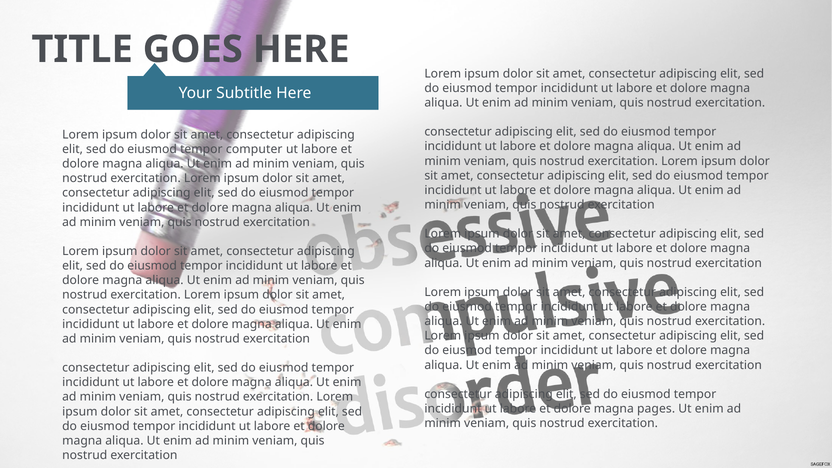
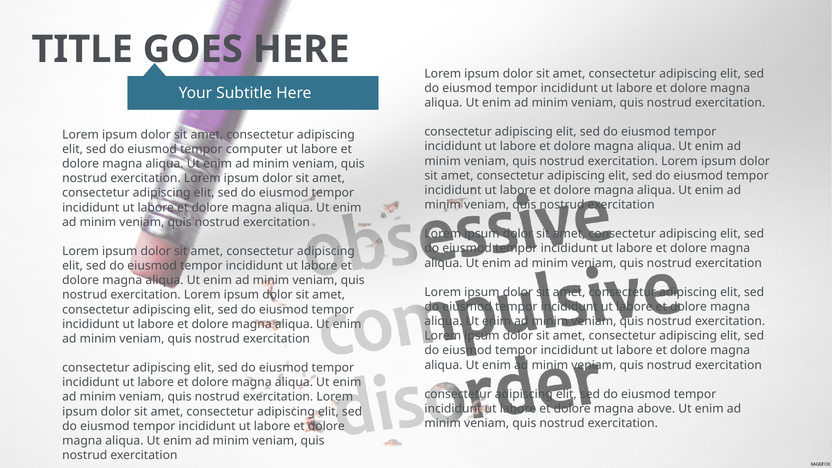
pages: pages -> above
